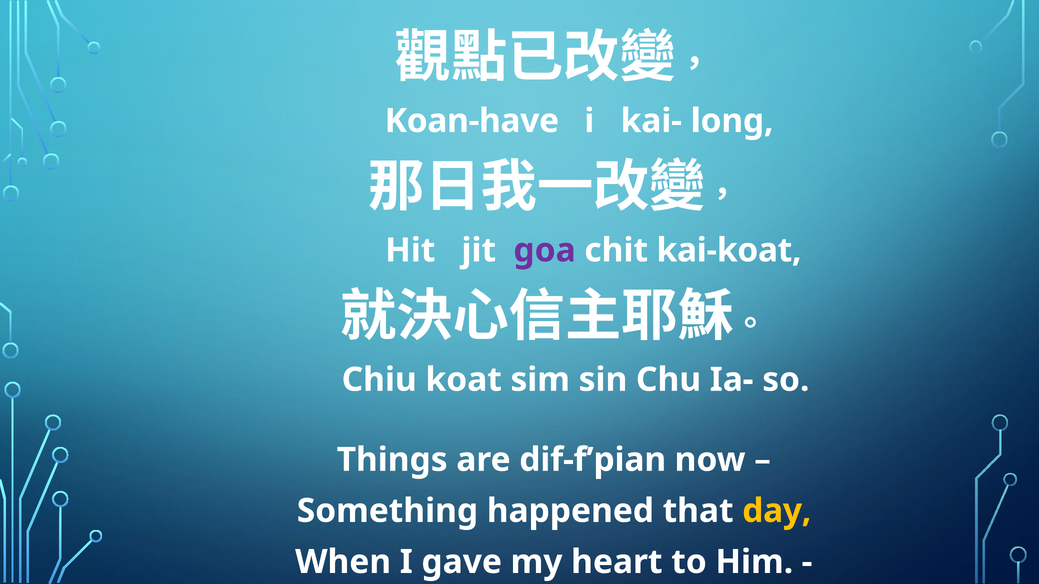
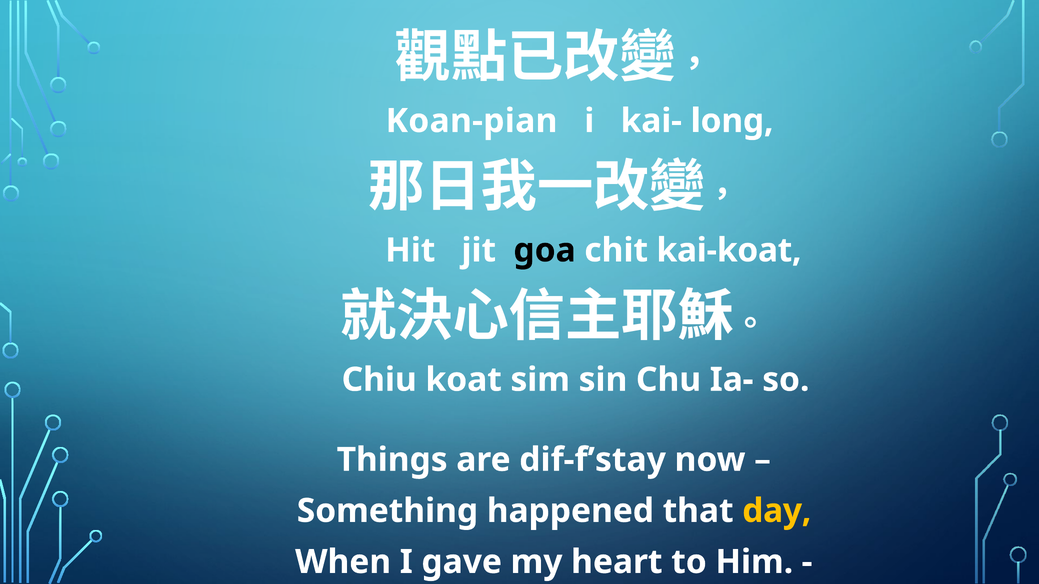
Koan-have: Koan-have -> Koan-pian
goa colour: purple -> black
dif-f’pian: dif-f’pian -> dif-f’stay
